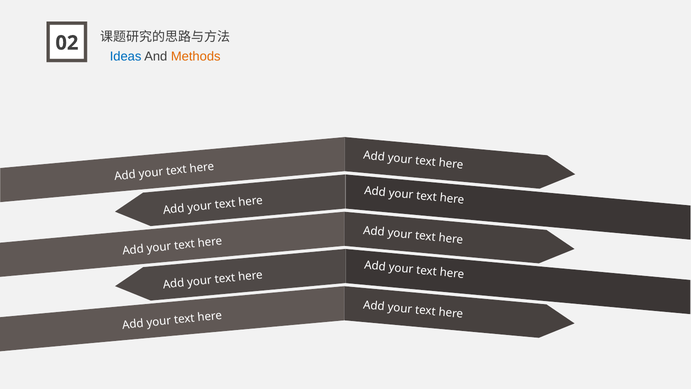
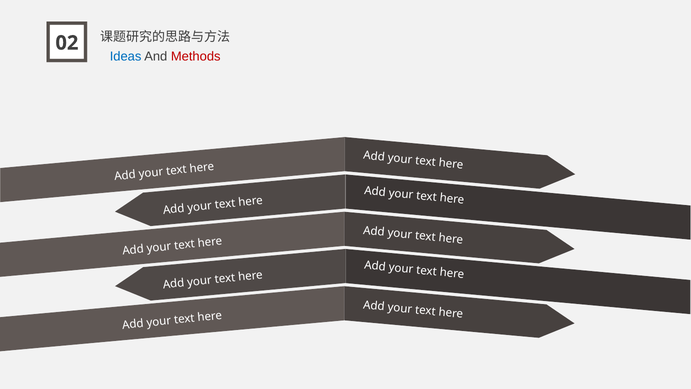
Methods colour: orange -> red
